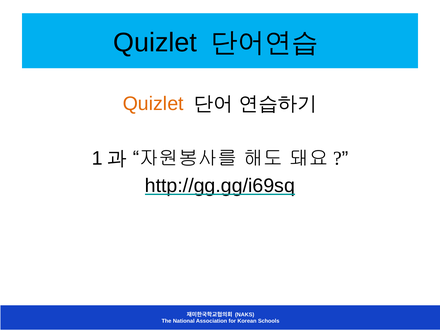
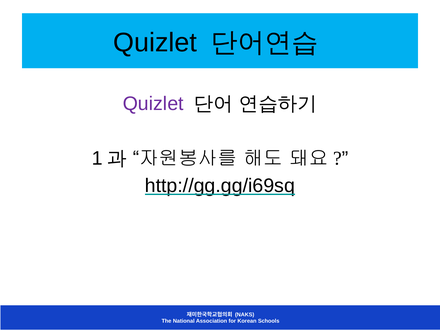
Quizlet at (153, 104) colour: orange -> purple
